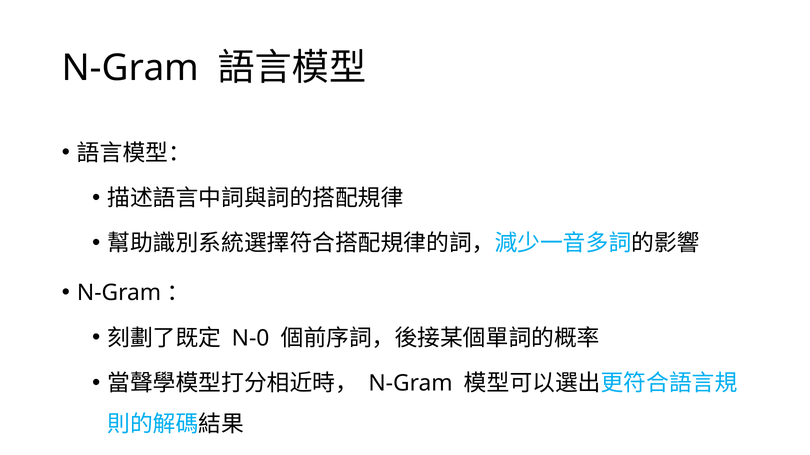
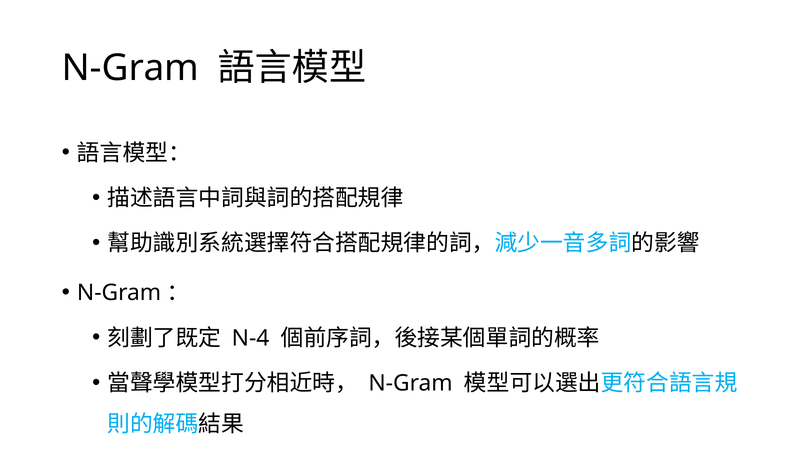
N-0: N-0 -> N-4
